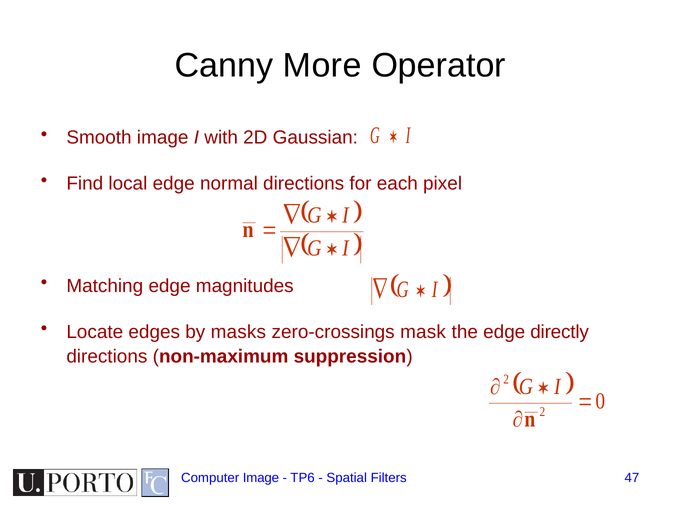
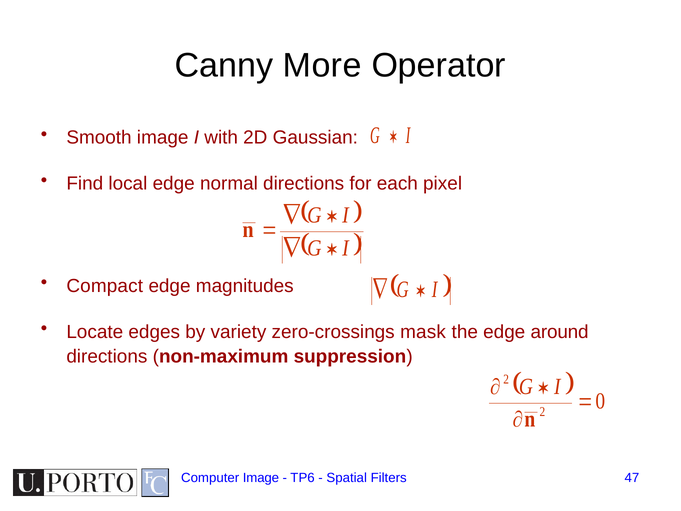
Matching: Matching -> Compact
masks: masks -> variety
directly: directly -> around
